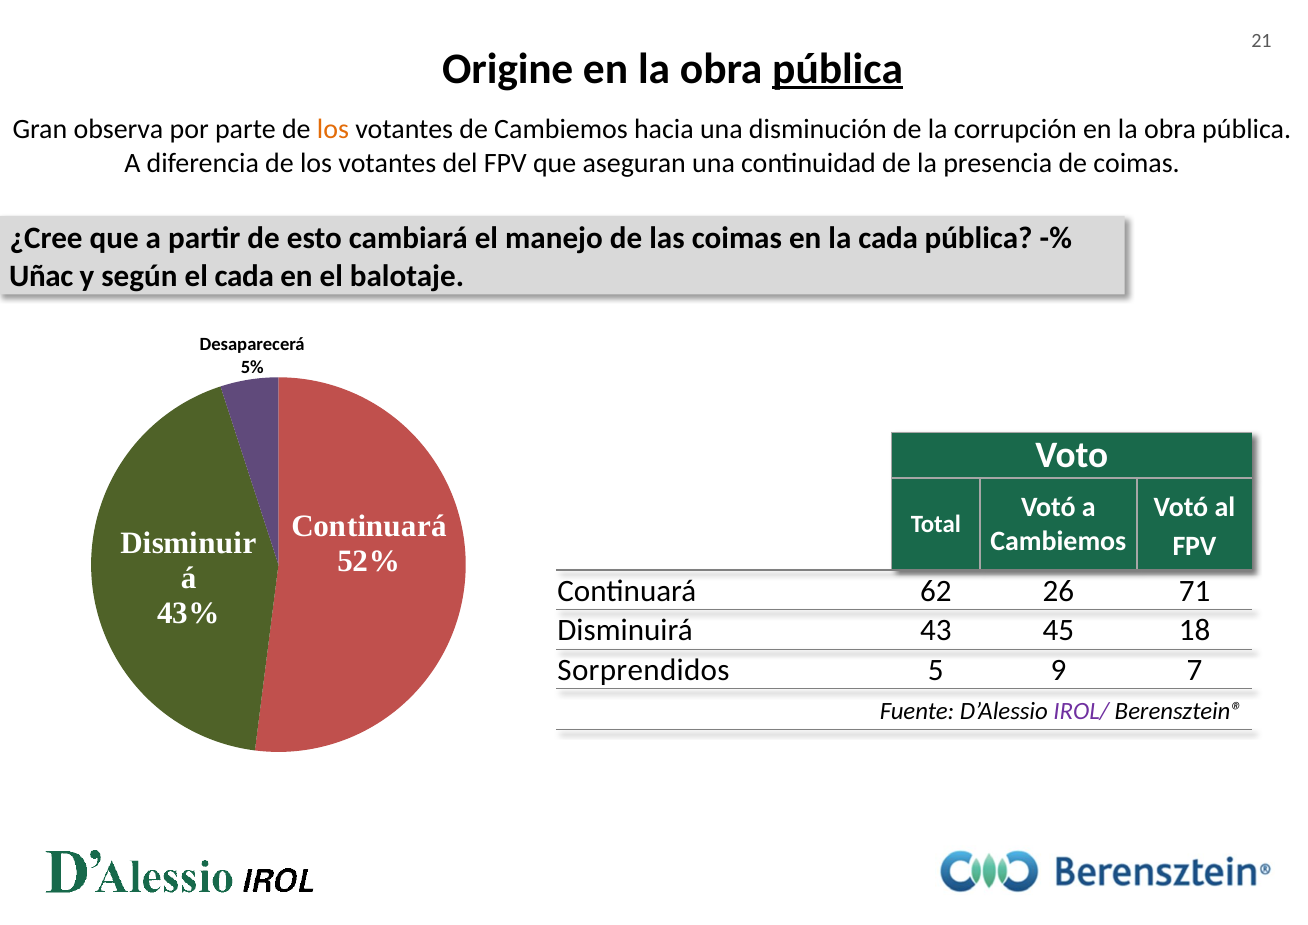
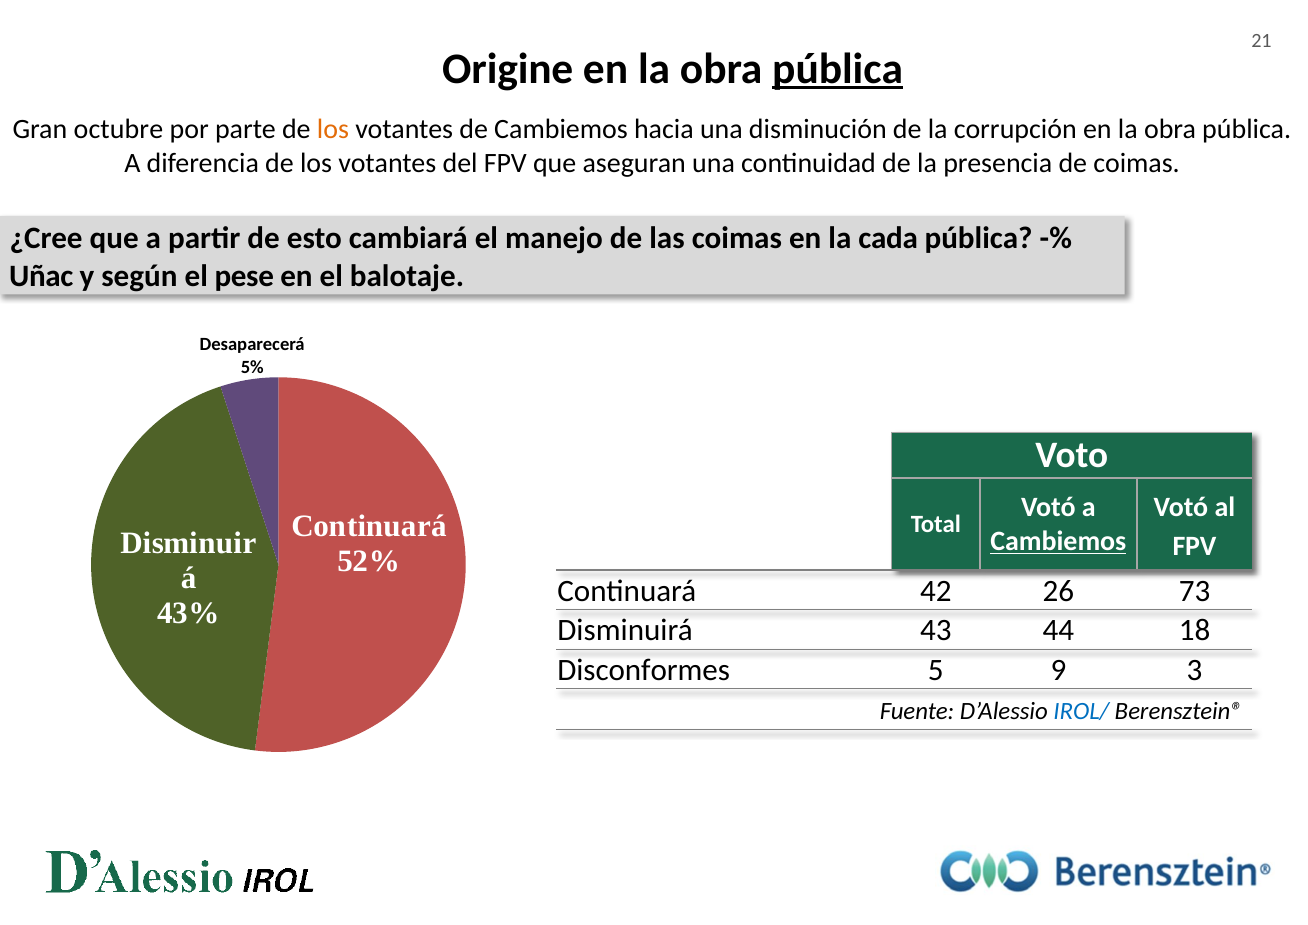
observa: observa -> octubre
el cada: cada -> pese
Cambiemos at (1058, 541) underline: none -> present
62: 62 -> 42
71: 71 -> 73
45: 45 -> 44
Sorprendidos: Sorprendidos -> Disconformes
7: 7 -> 3
IROL/ colour: purple -> blue
